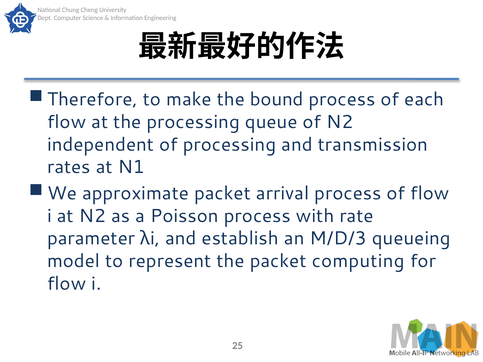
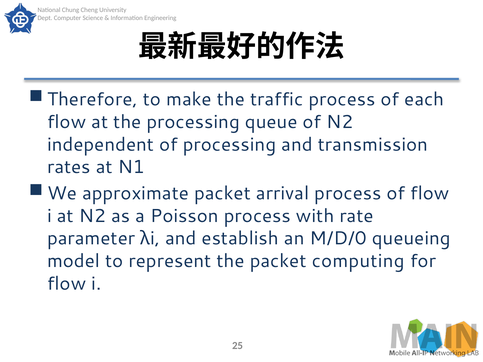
bound: bound -> traffic
M/D/3: M/D/3 -> M/D/0
